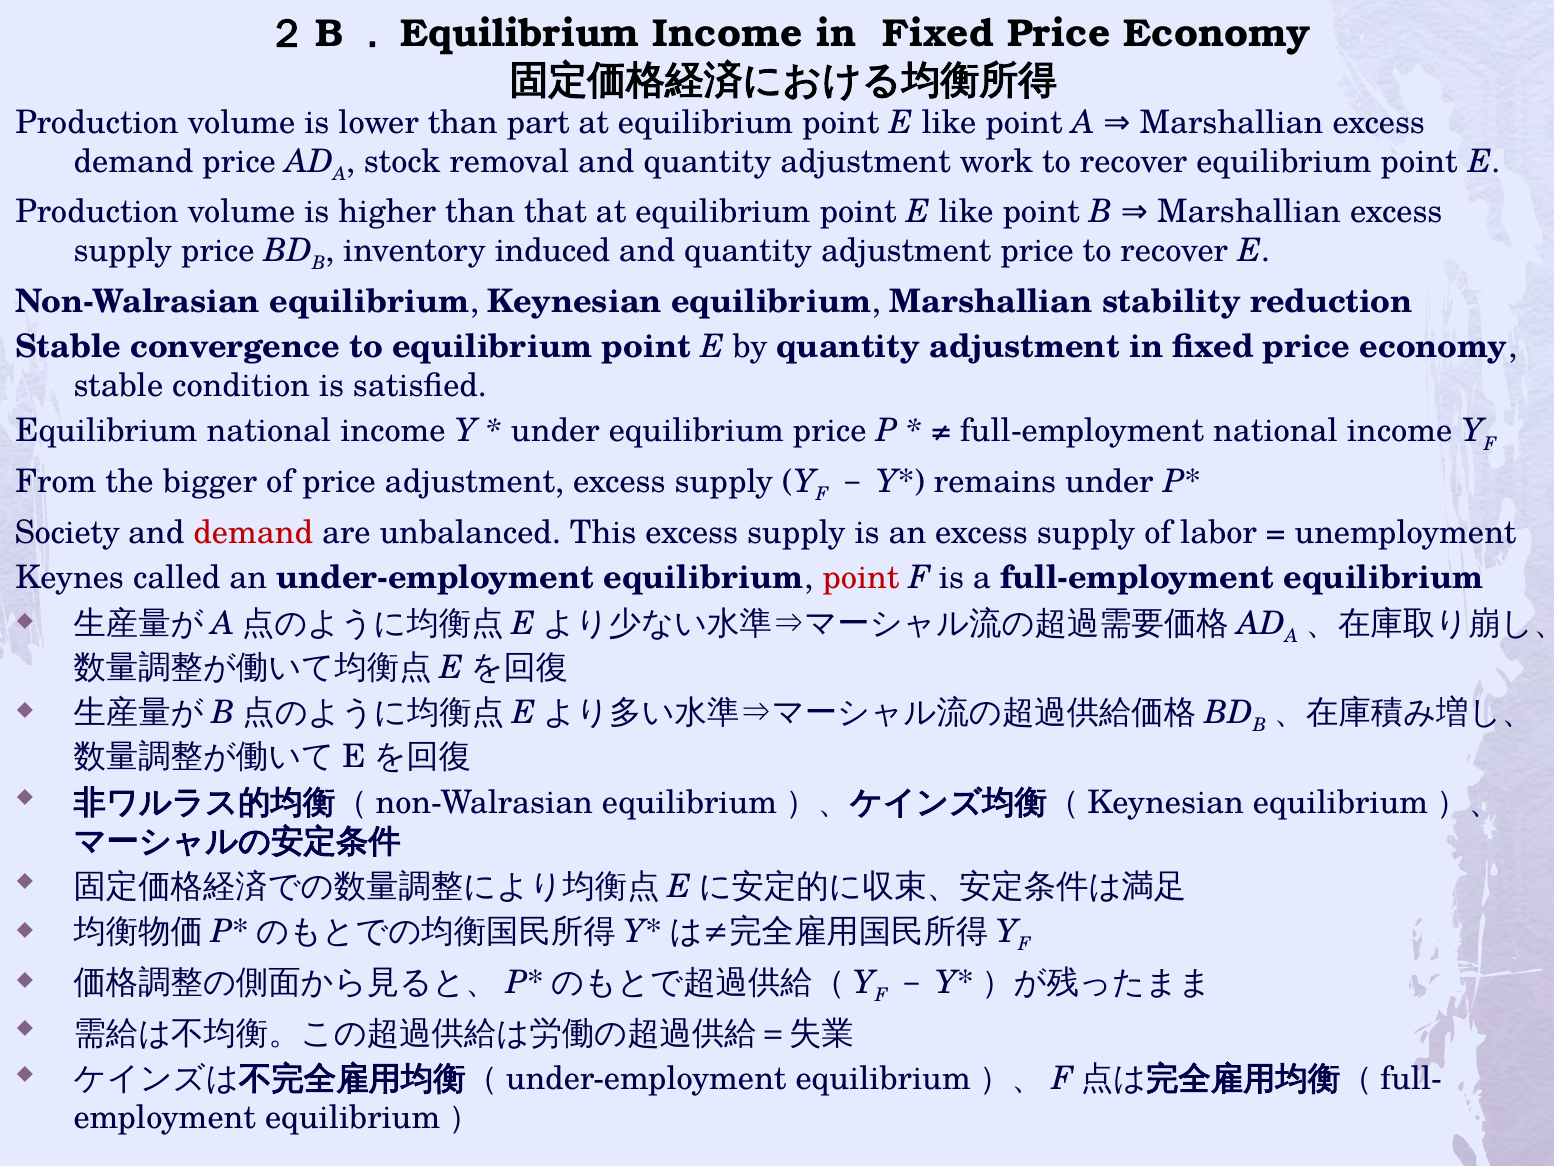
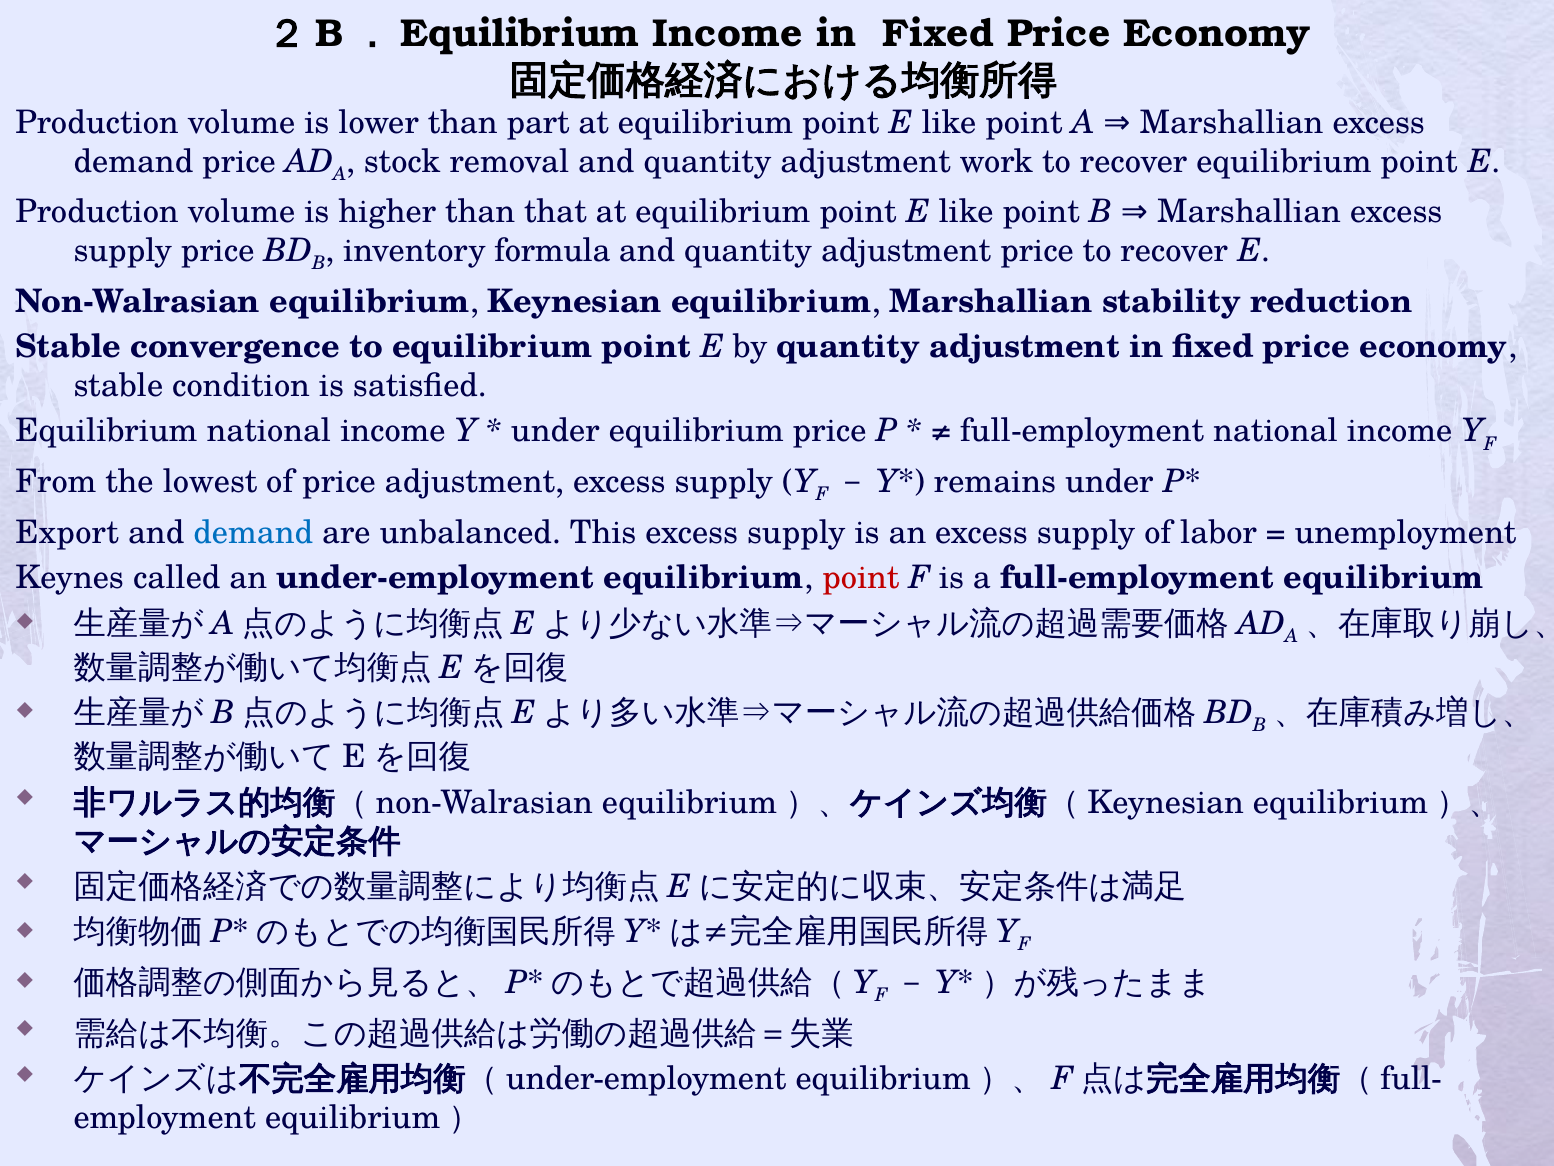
induced: induced -> formula
bigger: bigger -> lowest
Society: Society -> Export
demand at (253, 532) colour: red -> blue
